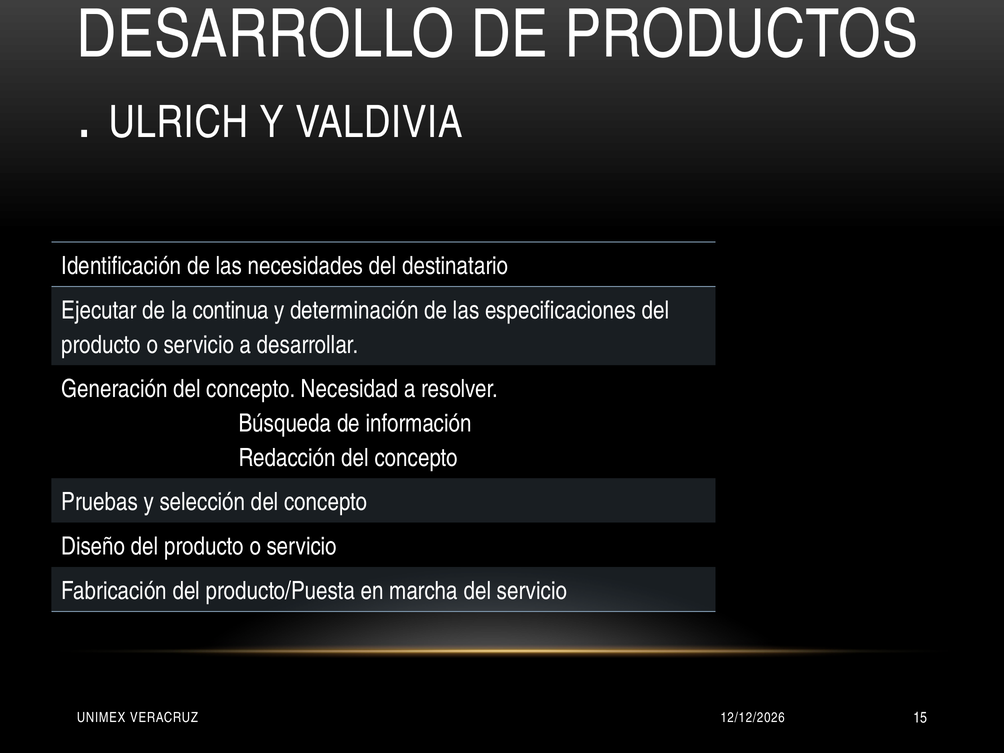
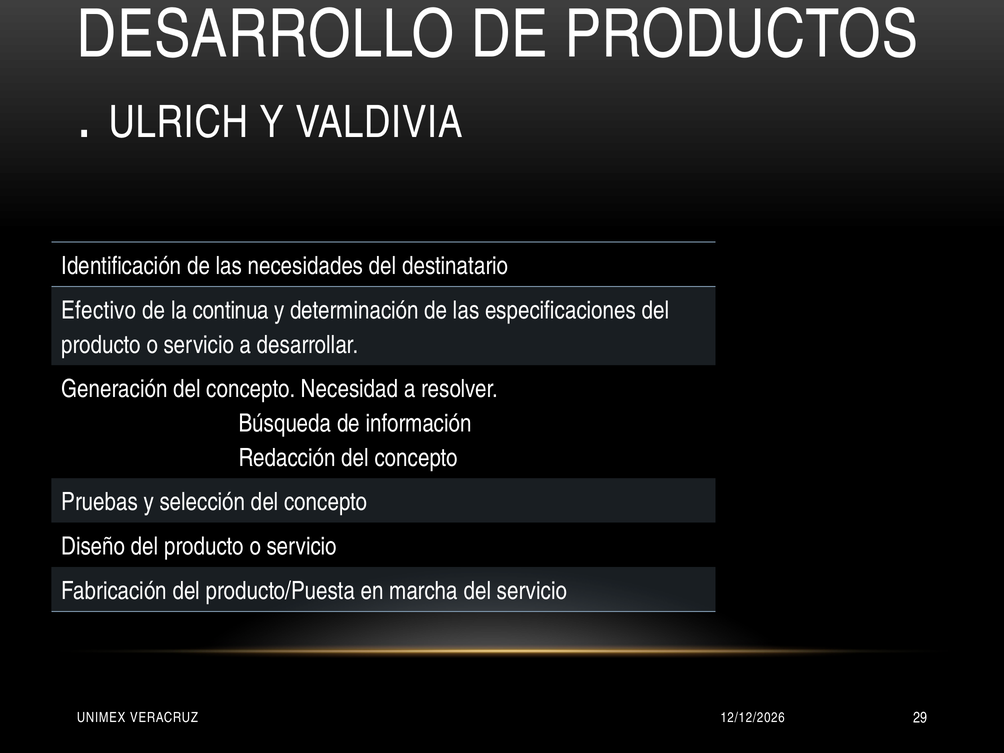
Ejecutar: Ejecutar -> Efectivo
15: 15 -> 29
